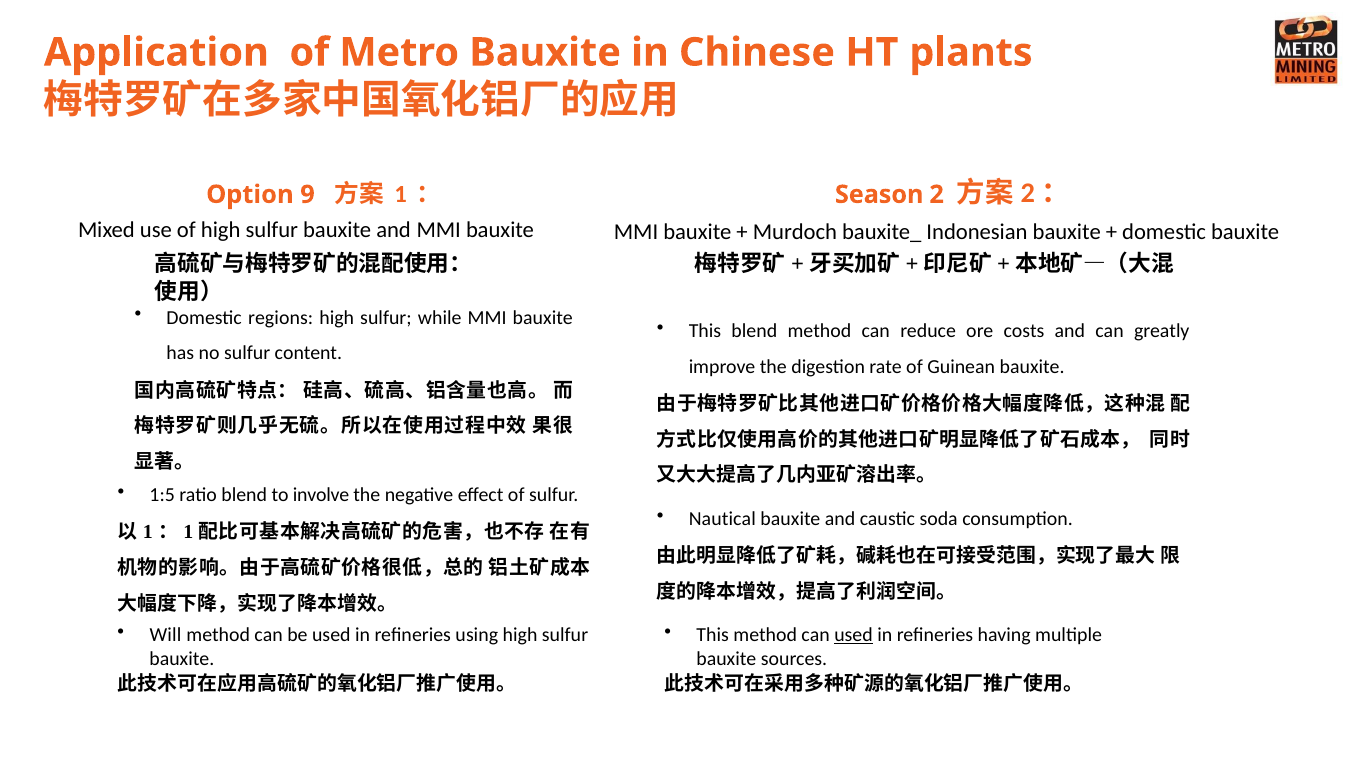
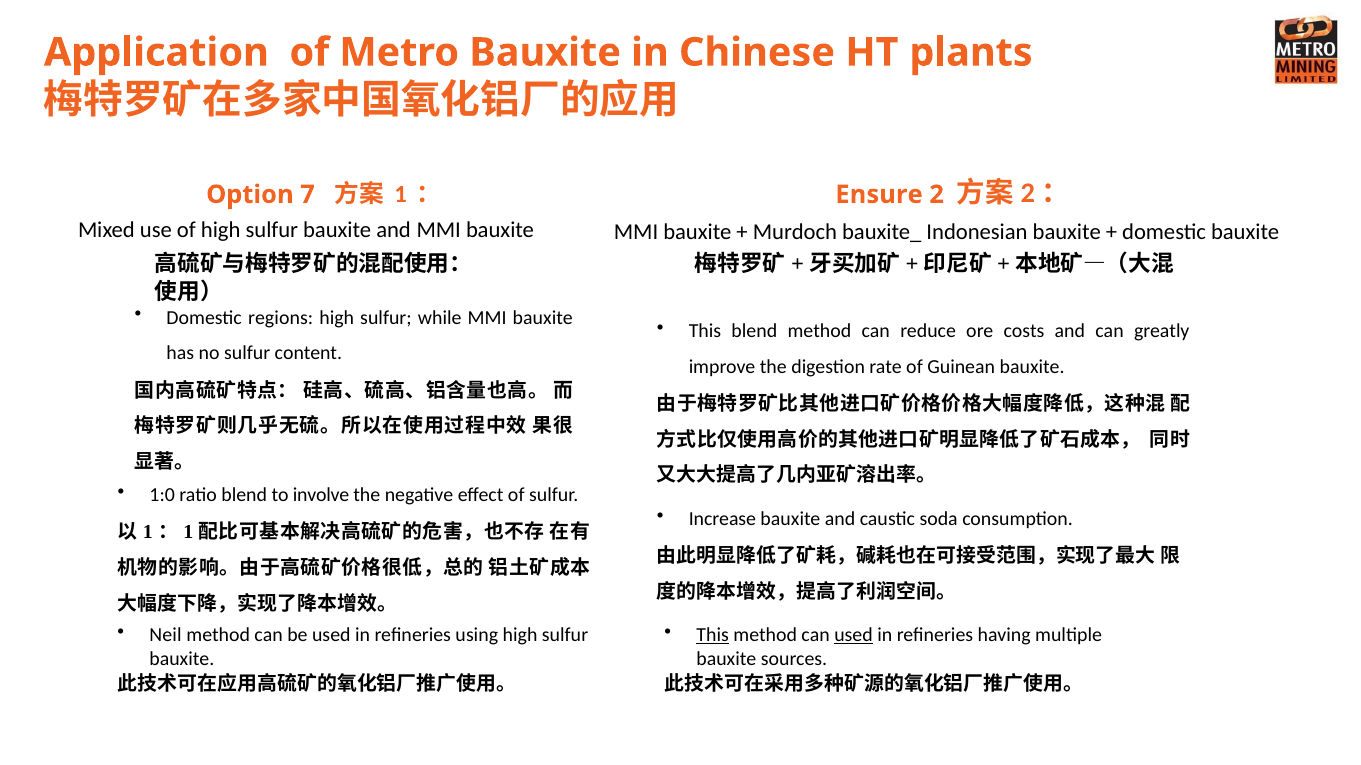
9: 9 -> 7
Season: Season -> Ensure
1:5: 1:5 -> 1:0
Nautical: Nautical -> Increase
Will: Will -> Neil
This at (713, 635) underline: none -> present
